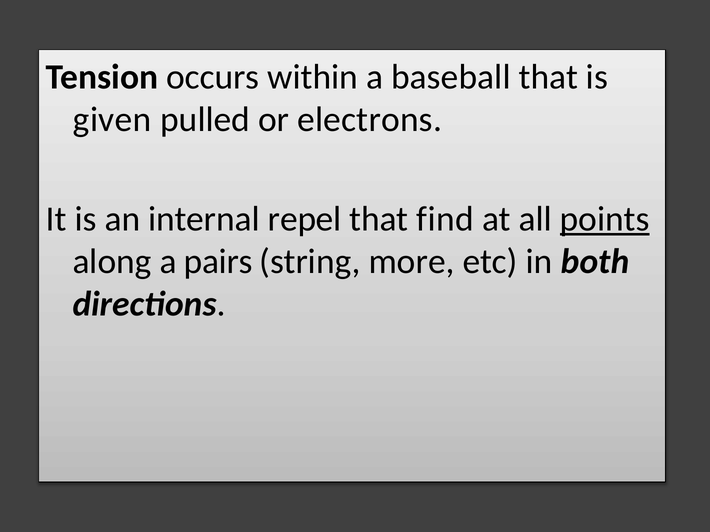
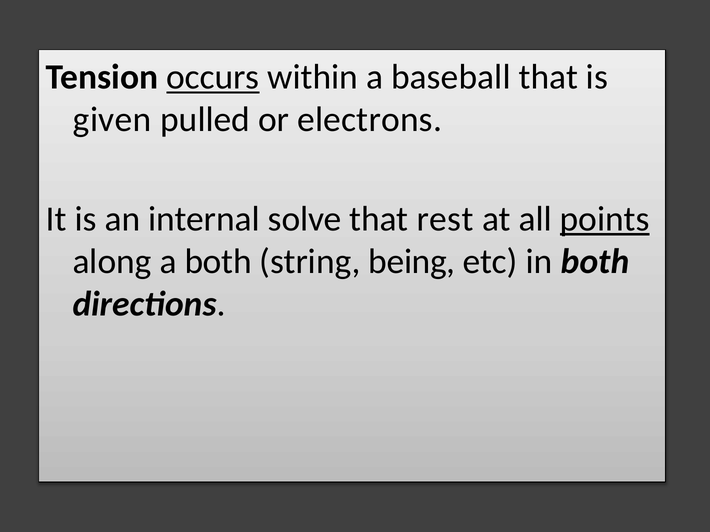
occurs underline: none -> present
repel: repel -> solve
find: find -> rest
a pairs: pairs -> both
more: more -> being
